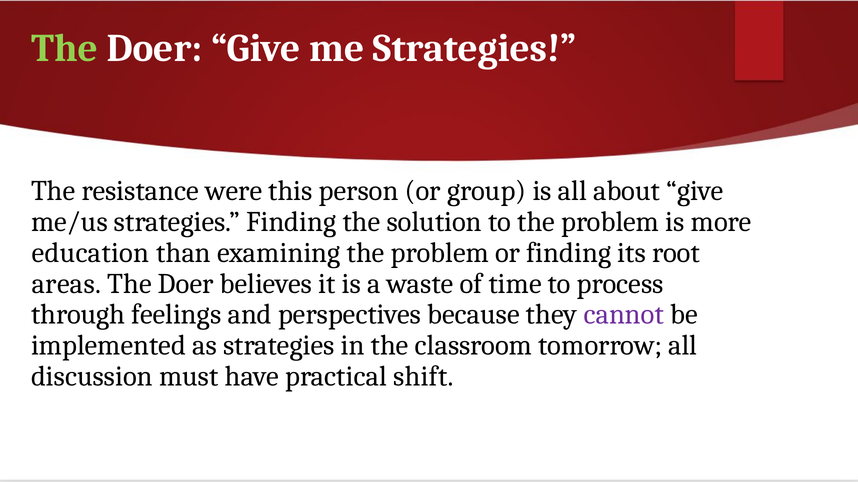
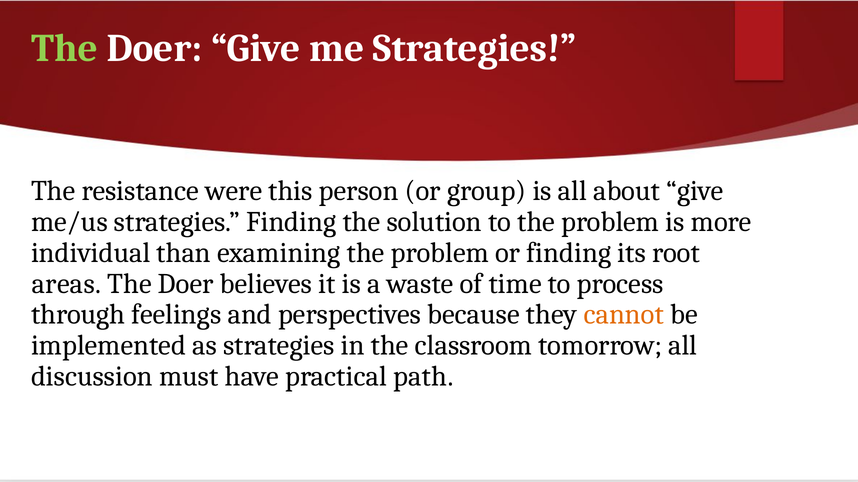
education: education -> individual
cannot colour: purple -> orange
shift: shift -> path
